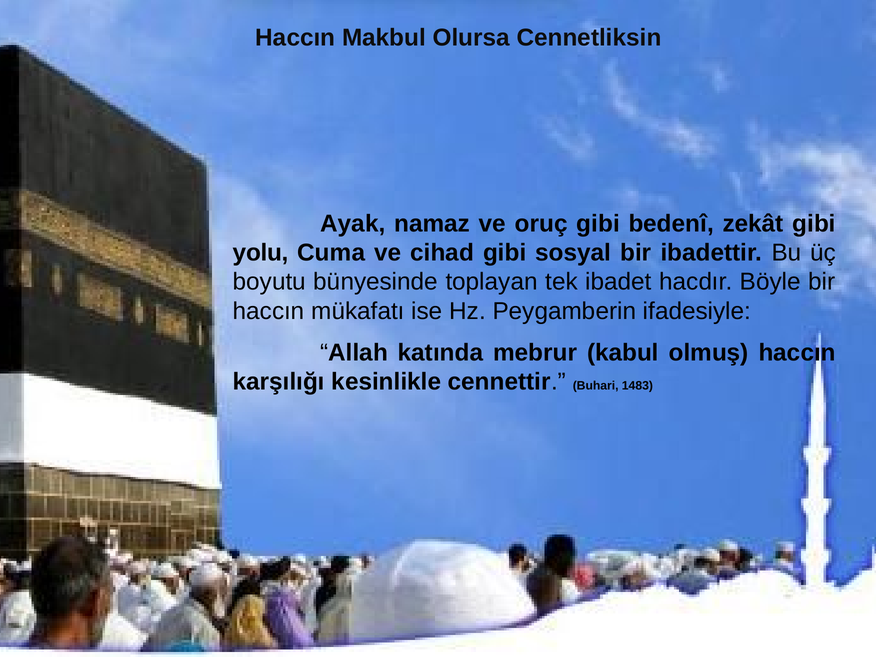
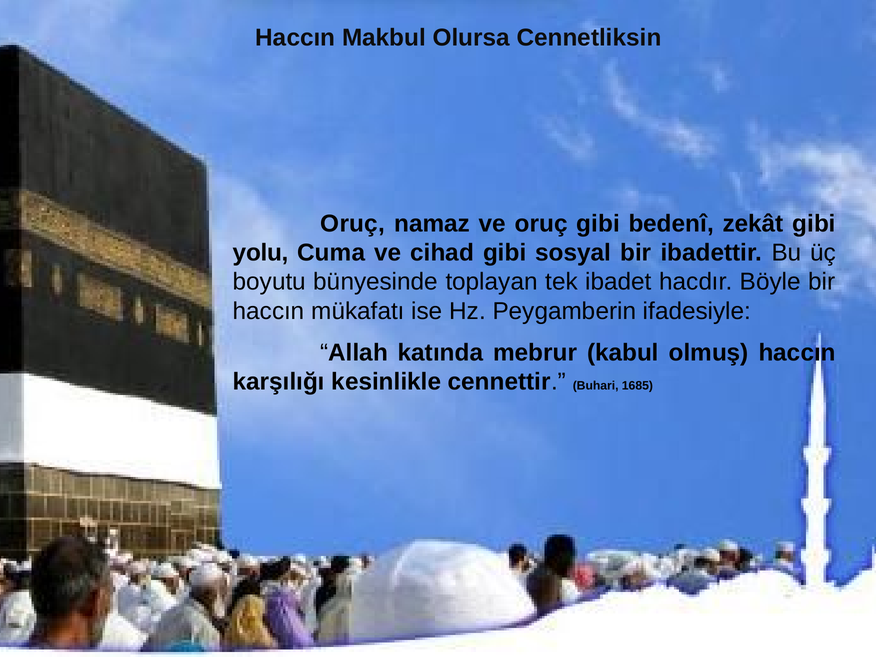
Ayak at (353, 223): Ayak -> Oruç
1483: 1483 -> 1685
